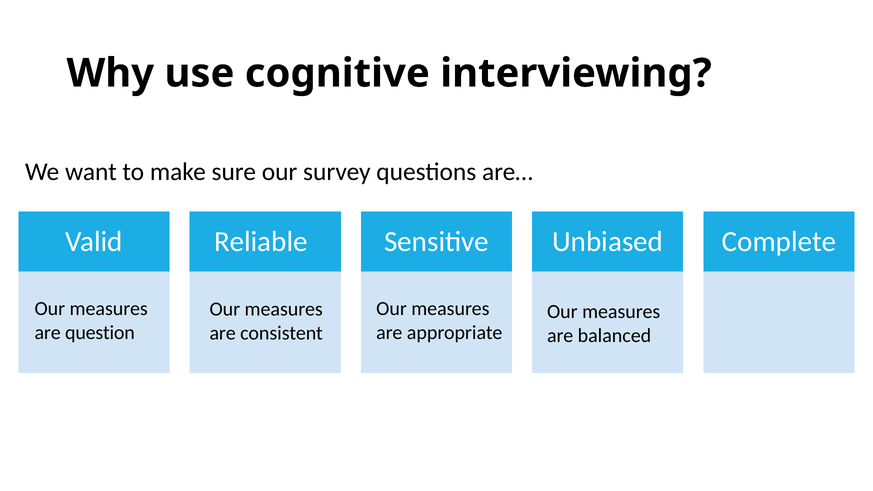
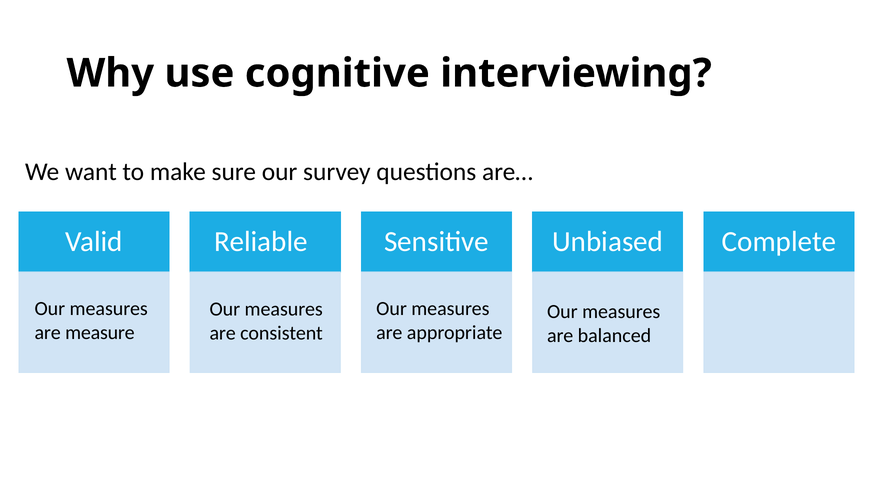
question: question -> measure
